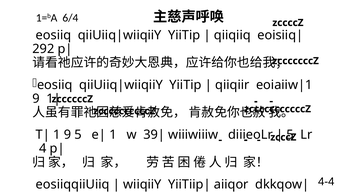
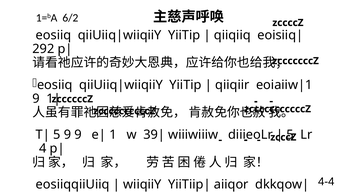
6/4: 6/4 -> 6/2
1 at (57, 135): 1 -> 5
9 5: 5 -> 9
